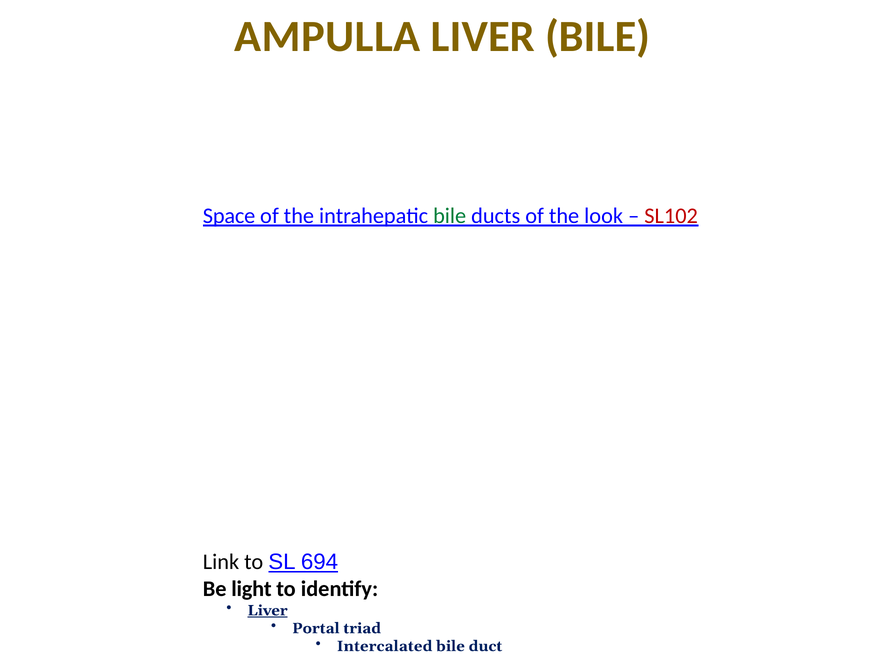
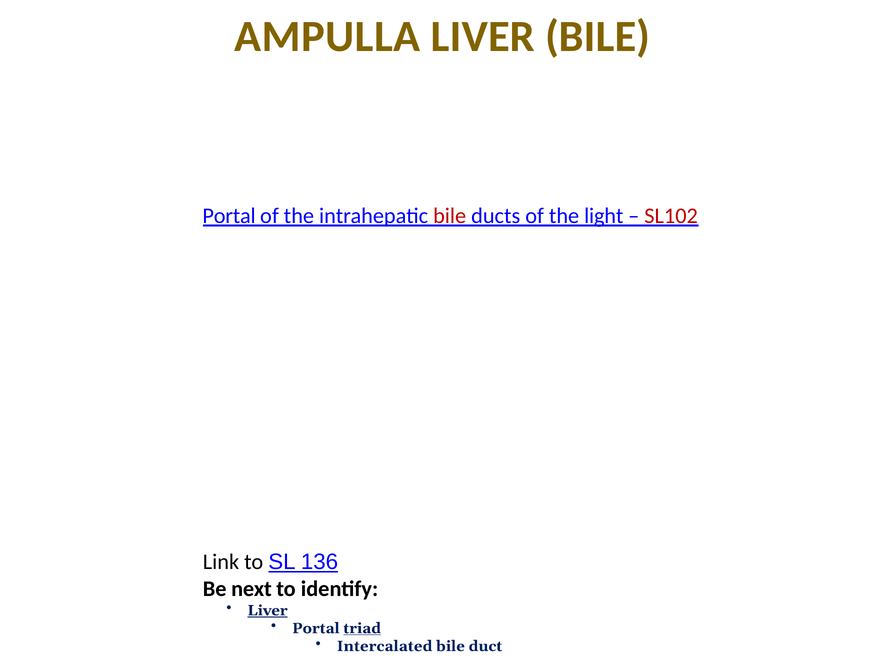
Space at (229, 216): Space -> Portal
bile at (450, 216) colour: green -> red
look: look -> light
694: 694 -> 136
light: light -> next
triad underline: none -> present
